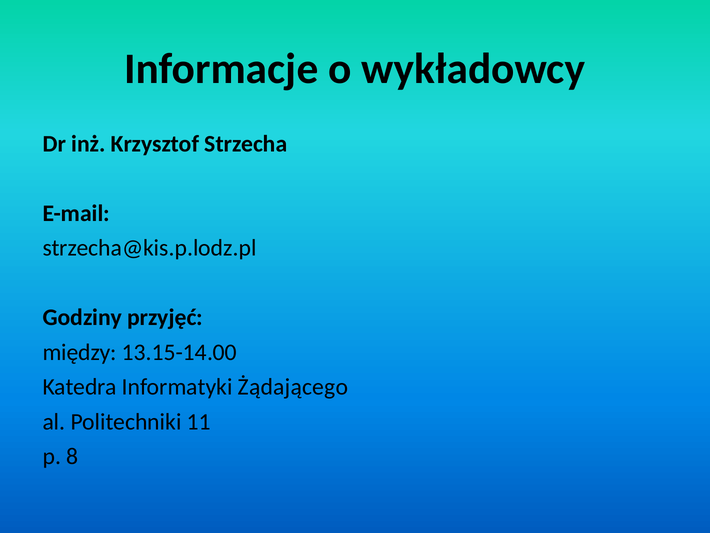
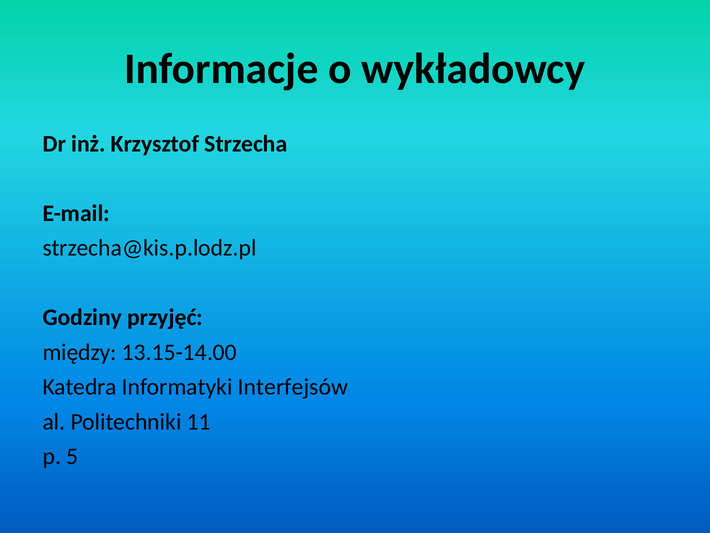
Żądającego: Żądającego -> Interfejsów
8: 8 -> 5
